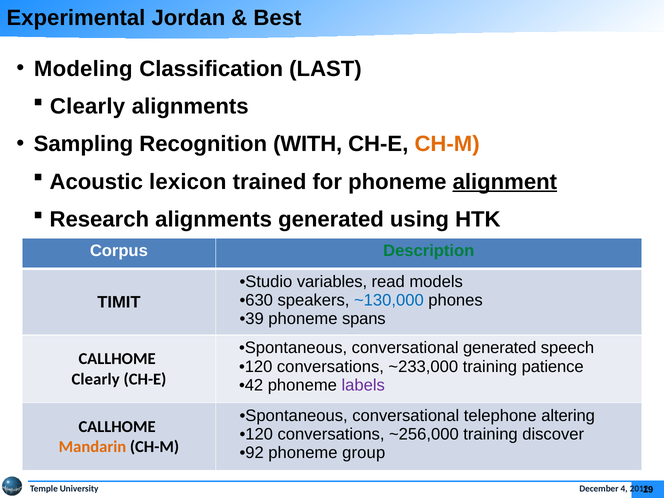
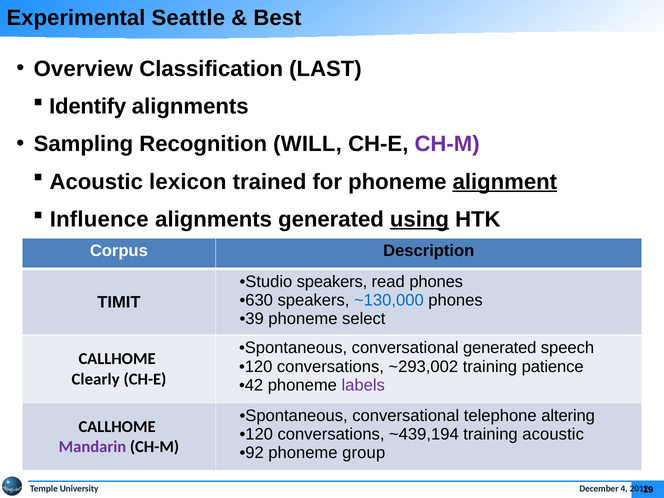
Jordan: Jordan -> Seattle
Modeling: Modeling -> Overview
Clearly at (88, 107): Clearly -> Identify
WITH: WITH -> WILL
CH-M at (447, 144) colour: orange -> purple
Research: Research -> Influence
using underline: none -> present
Description colour: green -> black
Studio variables: variables -> speakers
read models: models -> phones
spans: spans -> select
~233,000: ~233,000 -> ~293,002
~256,000: ~256,000 -> ~439,194
training discover: discover -> acoustic
Mandarin colour: orange -> purple
